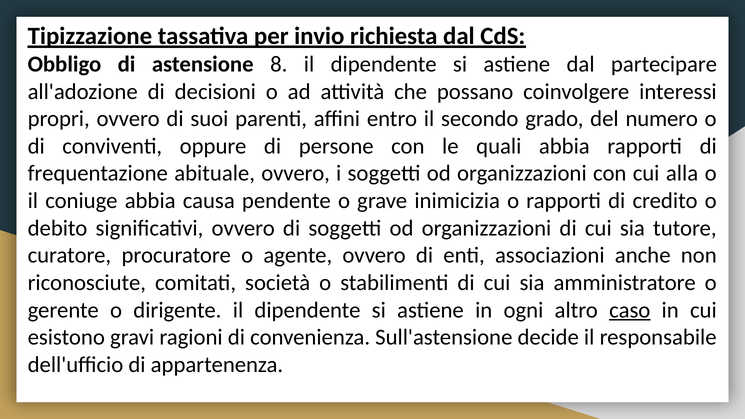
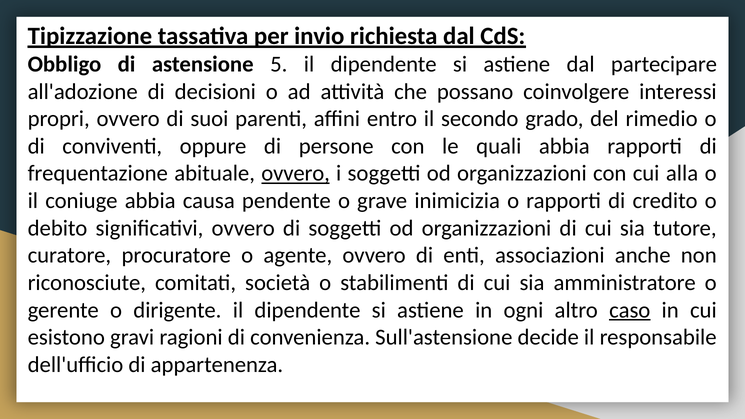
8: 8 -> 5
numero: numero -> rimedio
ovvero at (296, 174) underline: none -> present
